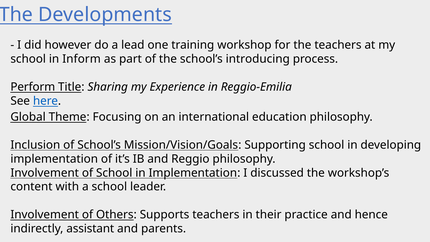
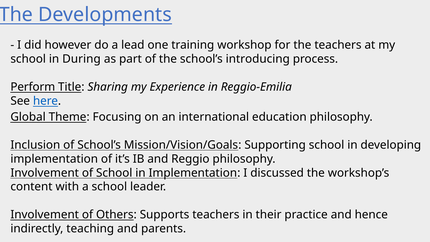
Inform: Inform -> During
assistant: assistant -> teaching
